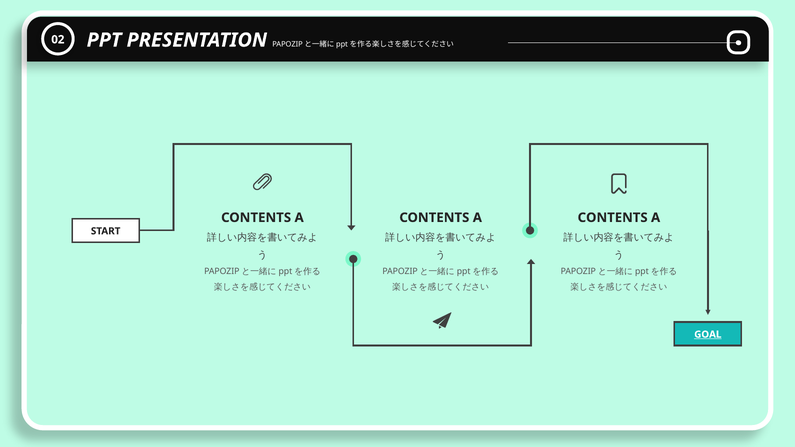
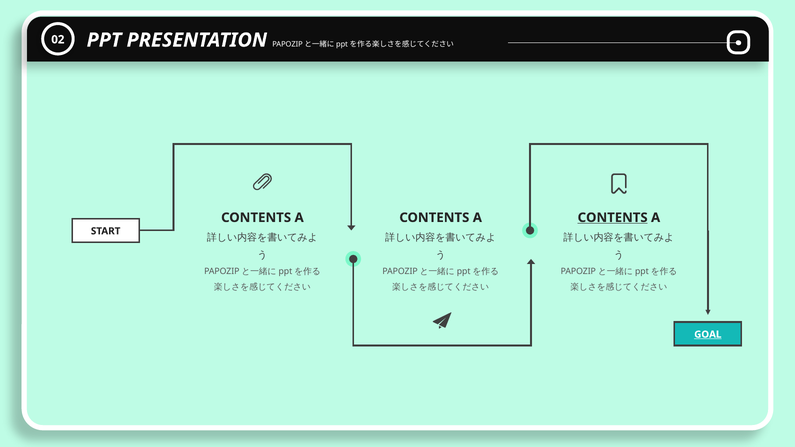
CONTENTS at (613, 218) underline: none -> present
